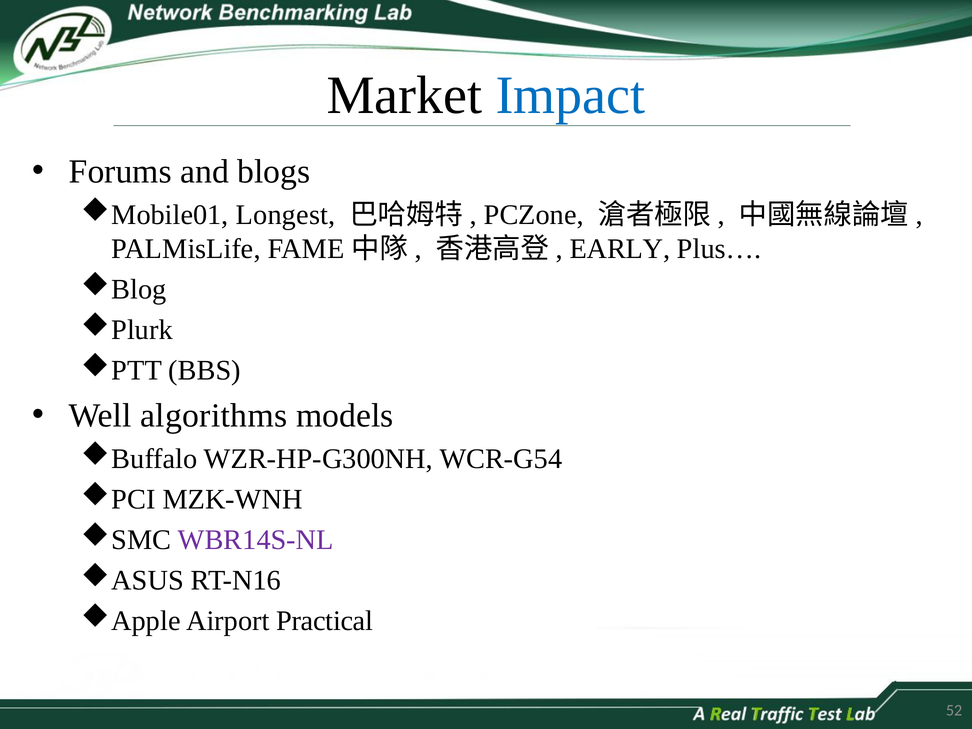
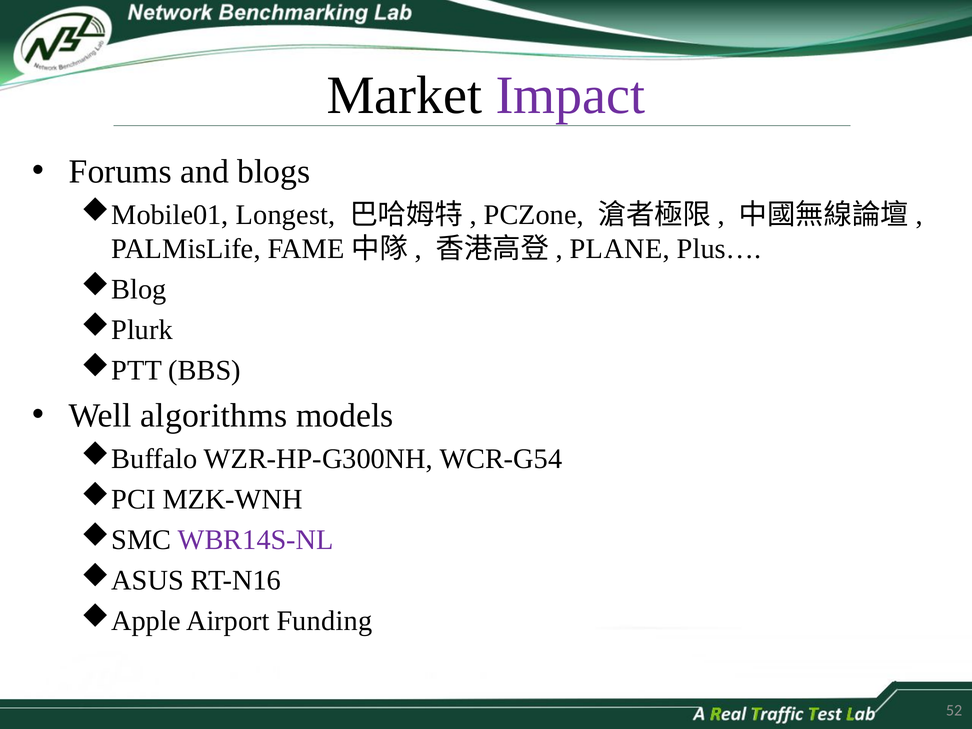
Impact colour: blue -> purple
EARLY: EARLY -> PLANE
Practical: Practical -> Funding
